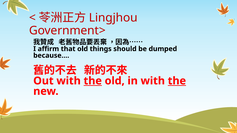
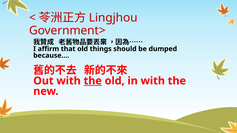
the at (177, 81) underline: present -> none
